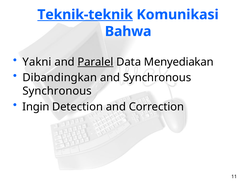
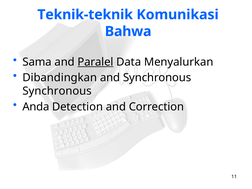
Teknik-teknik underline: present -> none
Yakni: Yakni -> Sama
Menyediakan: Menyediakan -> Menyalurkan
Ingin: Ingin -> Anda
